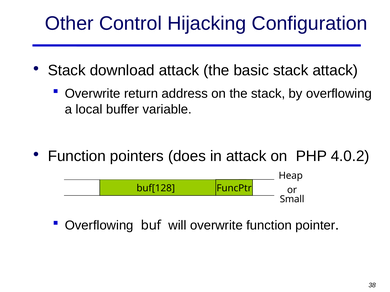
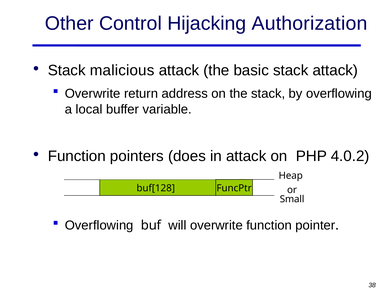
Configuration: Configuration -> Authorization
download: download -> malicious
